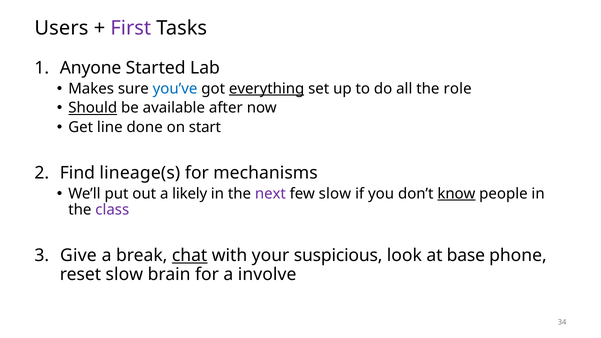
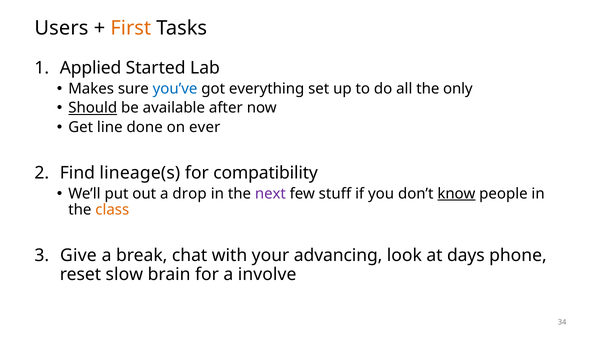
First colour: purple -> orange
Anyone: Anyone -> Applied
everything underline: present -> none
role: role -> only
start: start -> ever
mechanisms: mechanisms -> compatibility
likely: likely -> drop
few slow: slow -> stuff
class colour: purple -> orange
chat underline: present -> none
suspicious: suspicious -> advancing
base: base -> days
